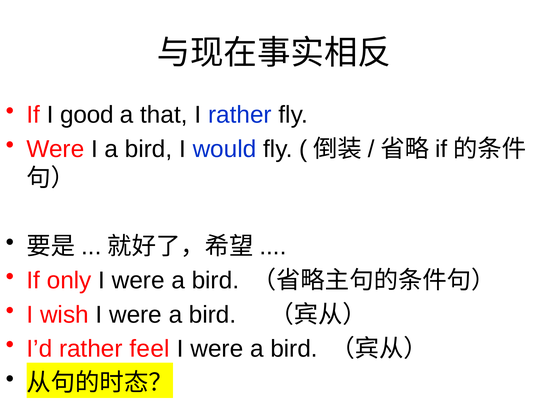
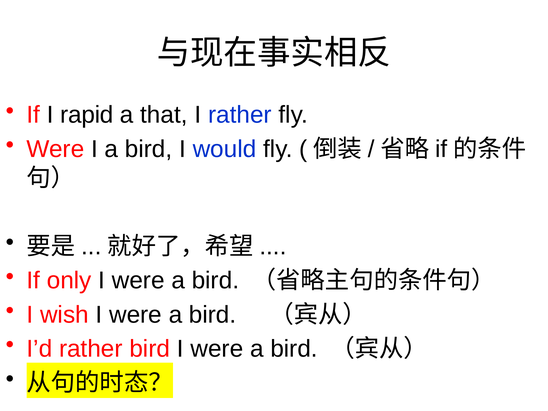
good: good -> rapid
rather feel: feel -> bird
